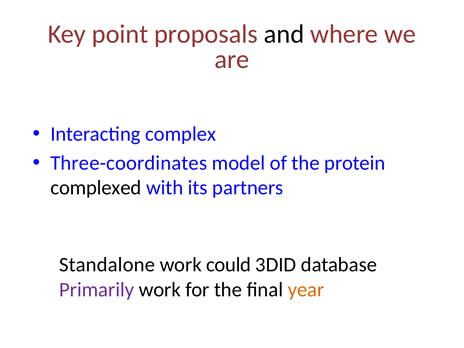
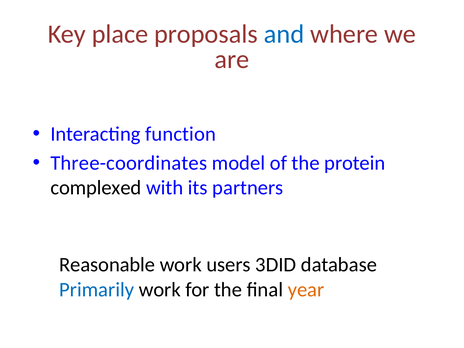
point: point -> place
and colour: black -> blue
complex: complex -> function
Standalone: Standalone -> Reasonable
could: could -> users
Primarily colour: purple -> blue
